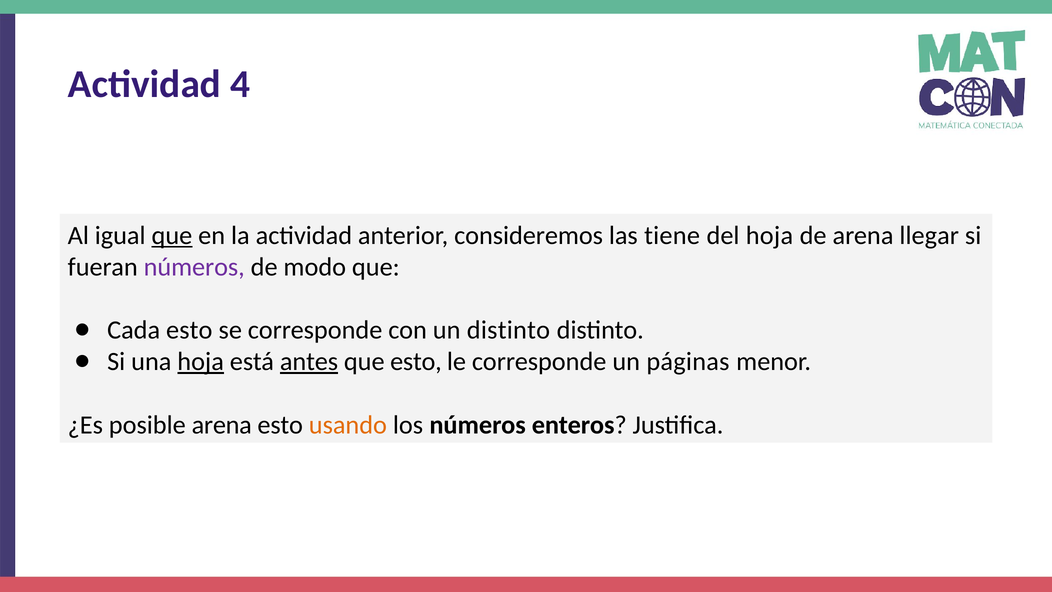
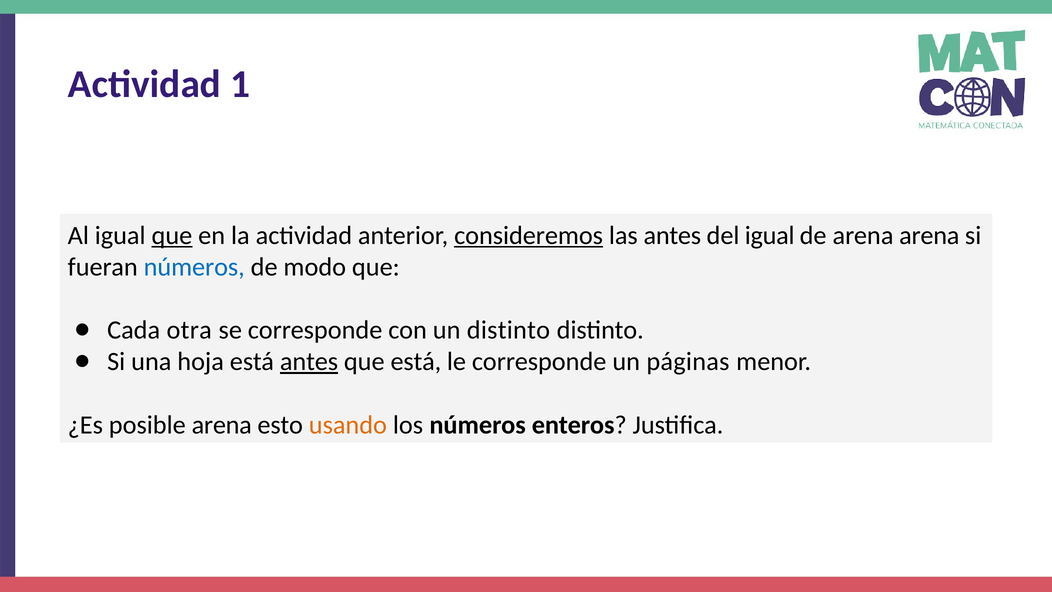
4: 4 -> 1
consideremos underline: none -> present
las tiene: tiene -> antes
del hoja: hoja -> igual
arena llegar: llegar -> arena
números at (194, 267) colour: purple -> blue
Cada esto: esto -> otra
hoja at (201, 362) underline: present -> none
que esto: esto -> está
